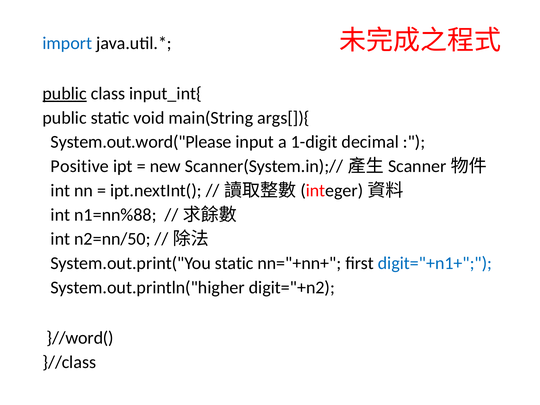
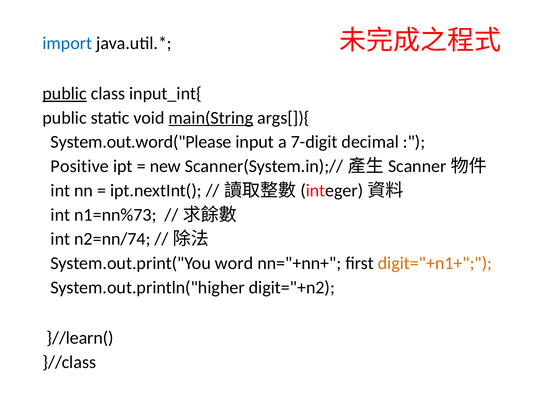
main(String underline: none -> present
1-digit: 1-digit -> 7-digit
n1=nn%88: n1=nn%88 -> n1=nn%73
n2=nn/50: n2=nn/50 -> n2=nn/74
System.out.print("You static: static -> word
digit="+n1+ colour: blue -> orange
}//word(: }//word( -> }//learn(
